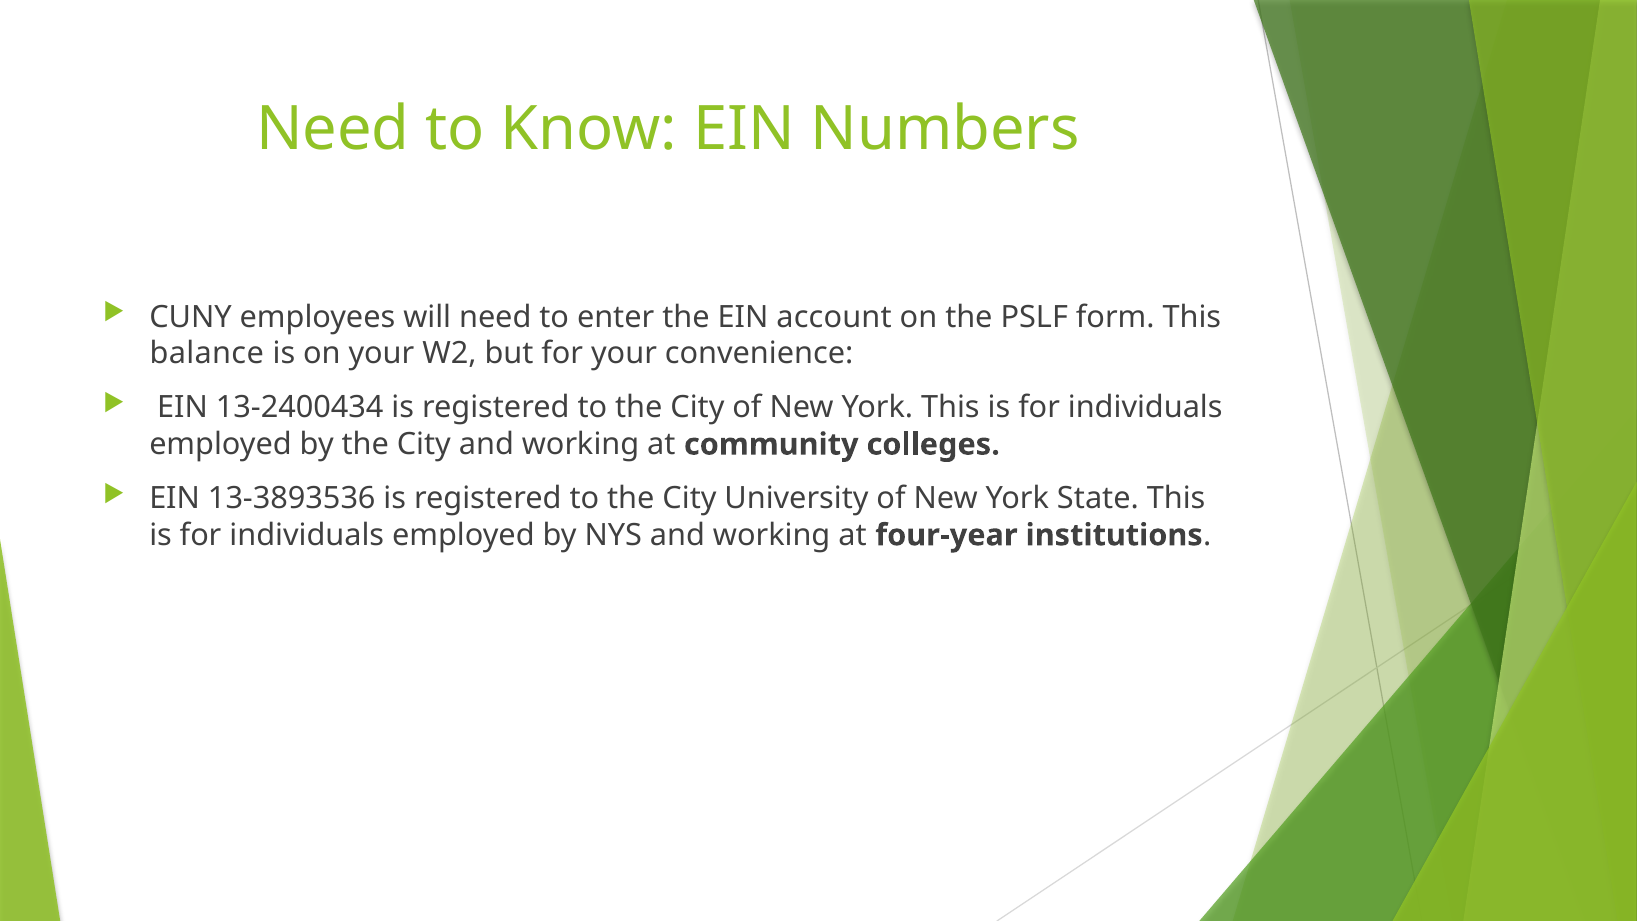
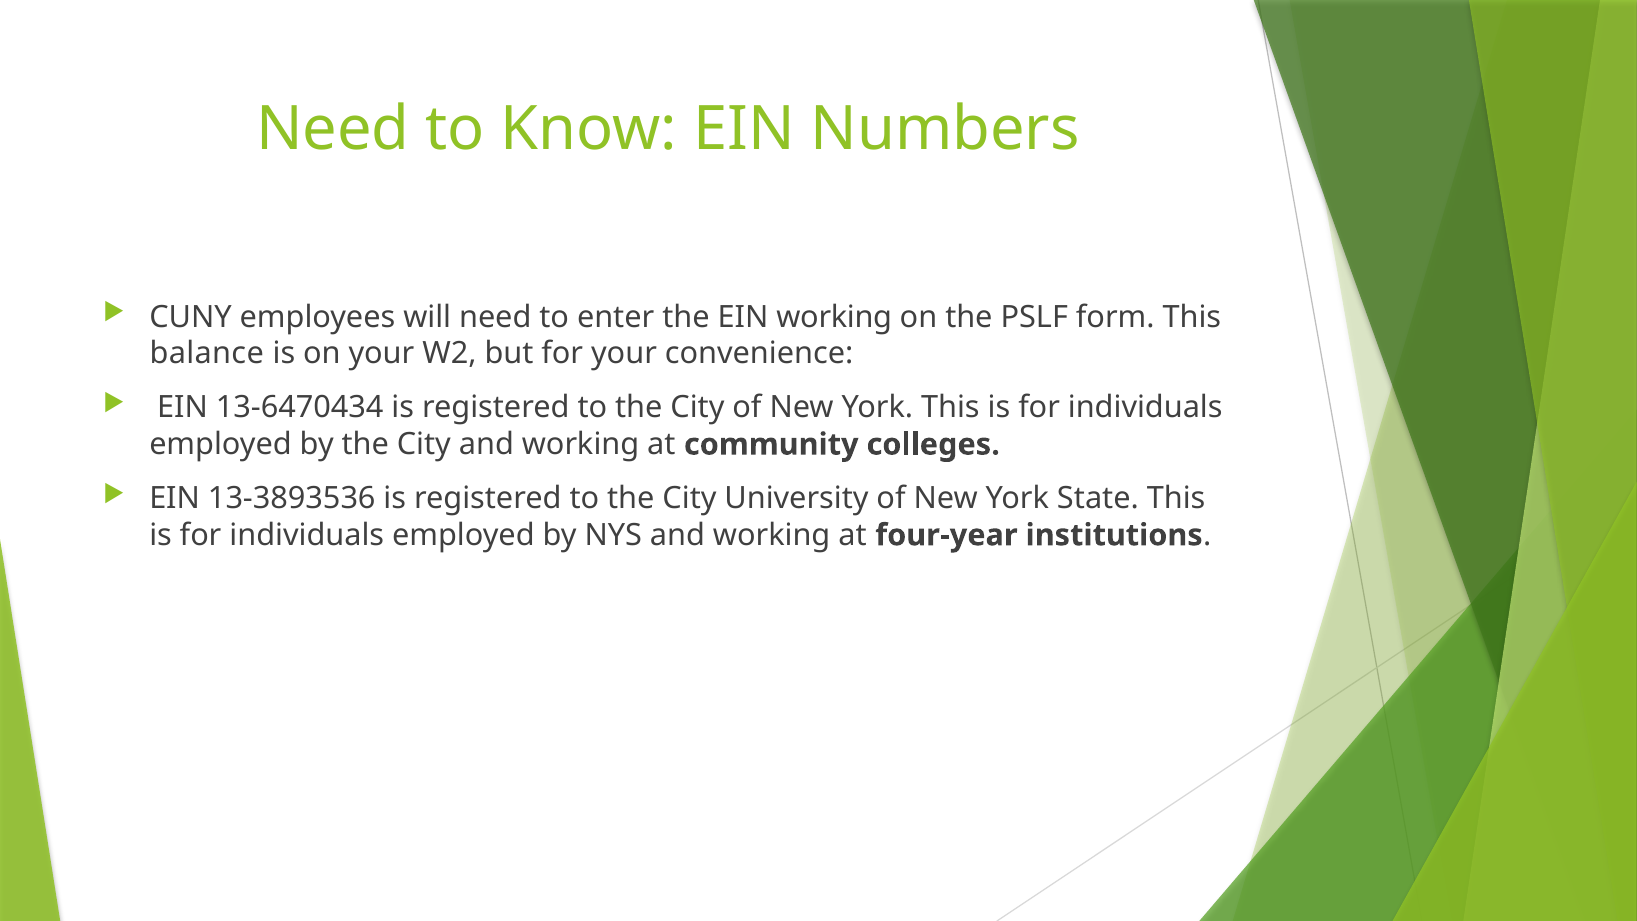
EIN account: account -> working
13-2400434: 13-2400434 -> 13-6470434
